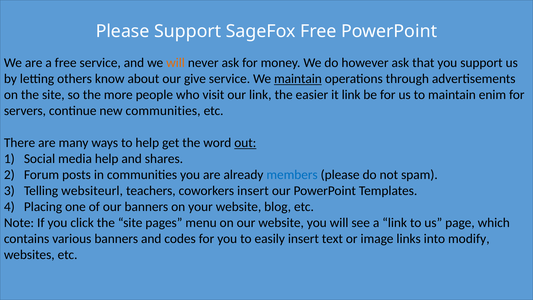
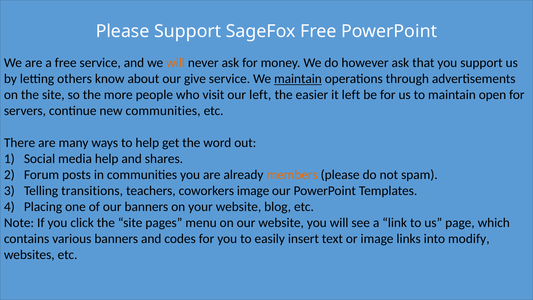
our link: link -> left
it link: link -> left
enim: enim -> open
out underline: present -> none
members colour: blue -> orange
websiteurl: websiteurl -> transitions
coworkers insert: insert -> image
